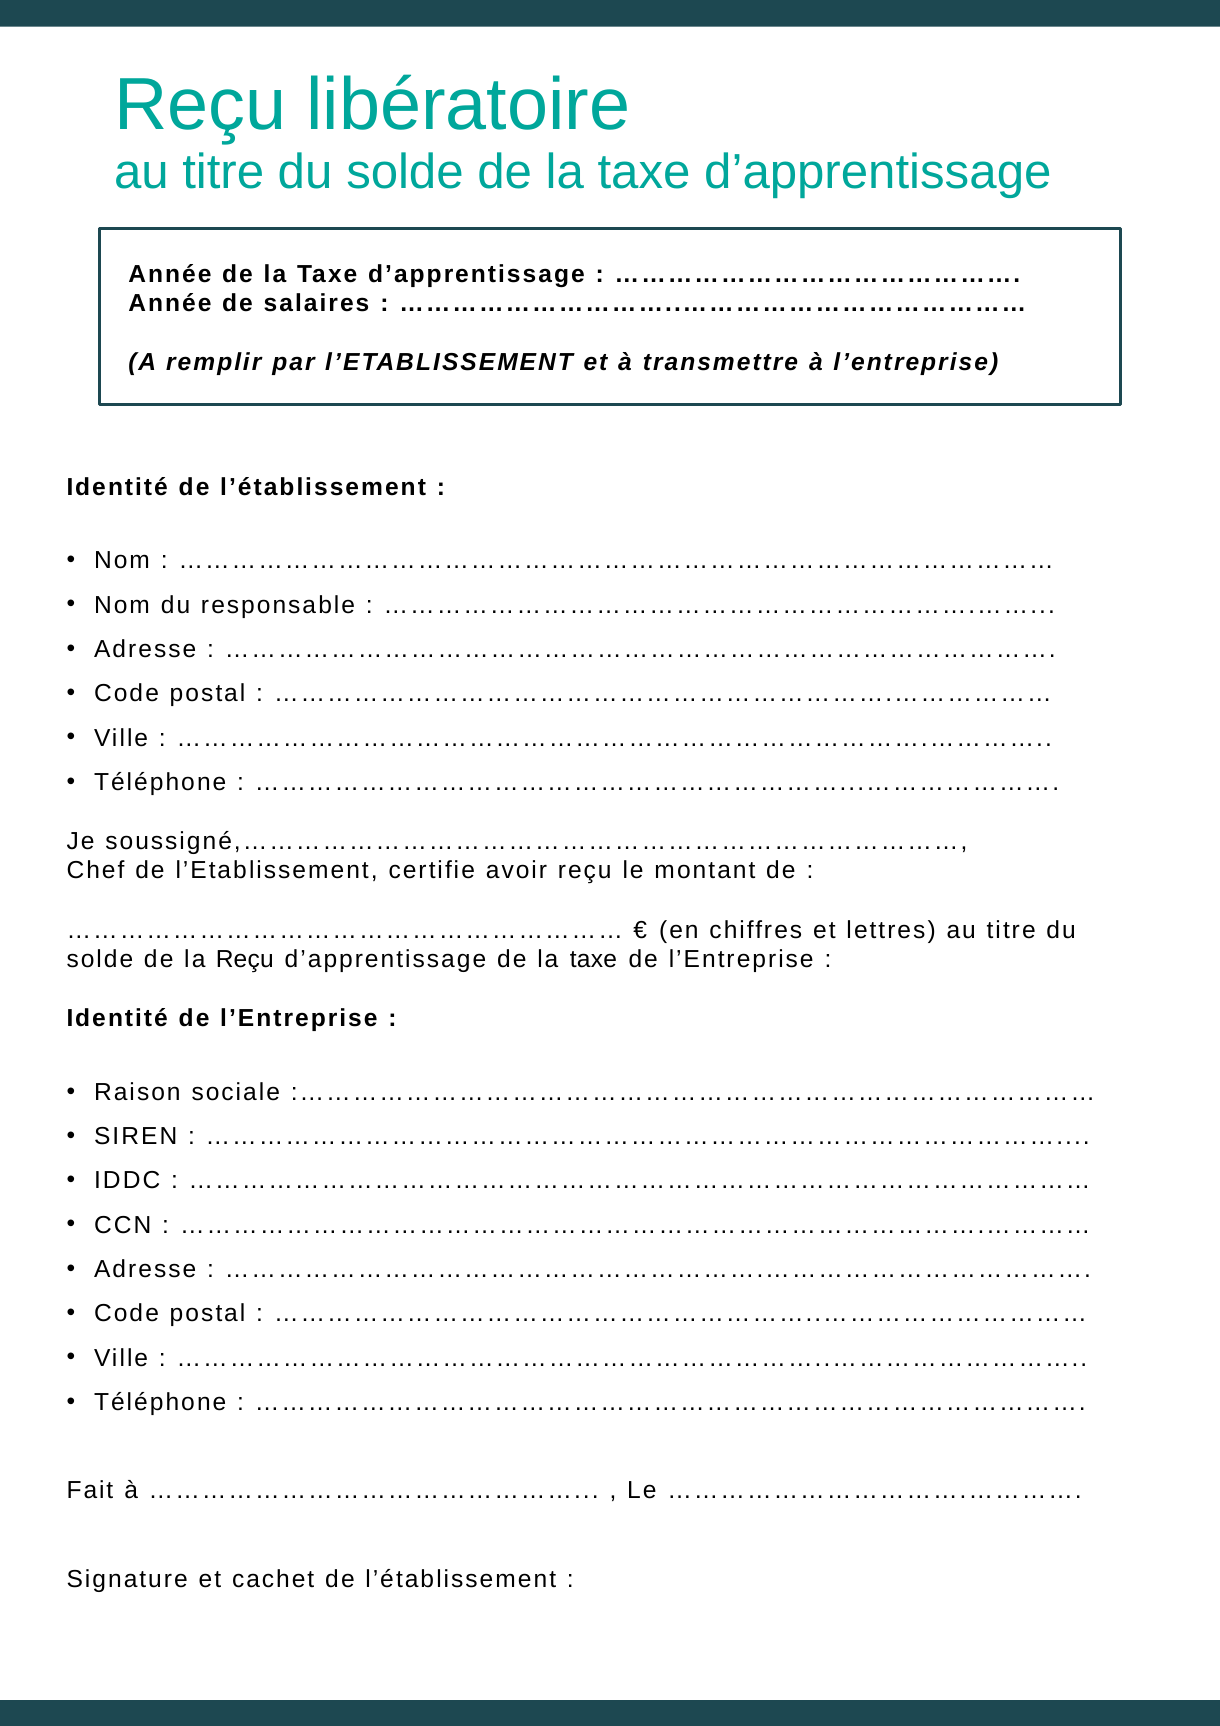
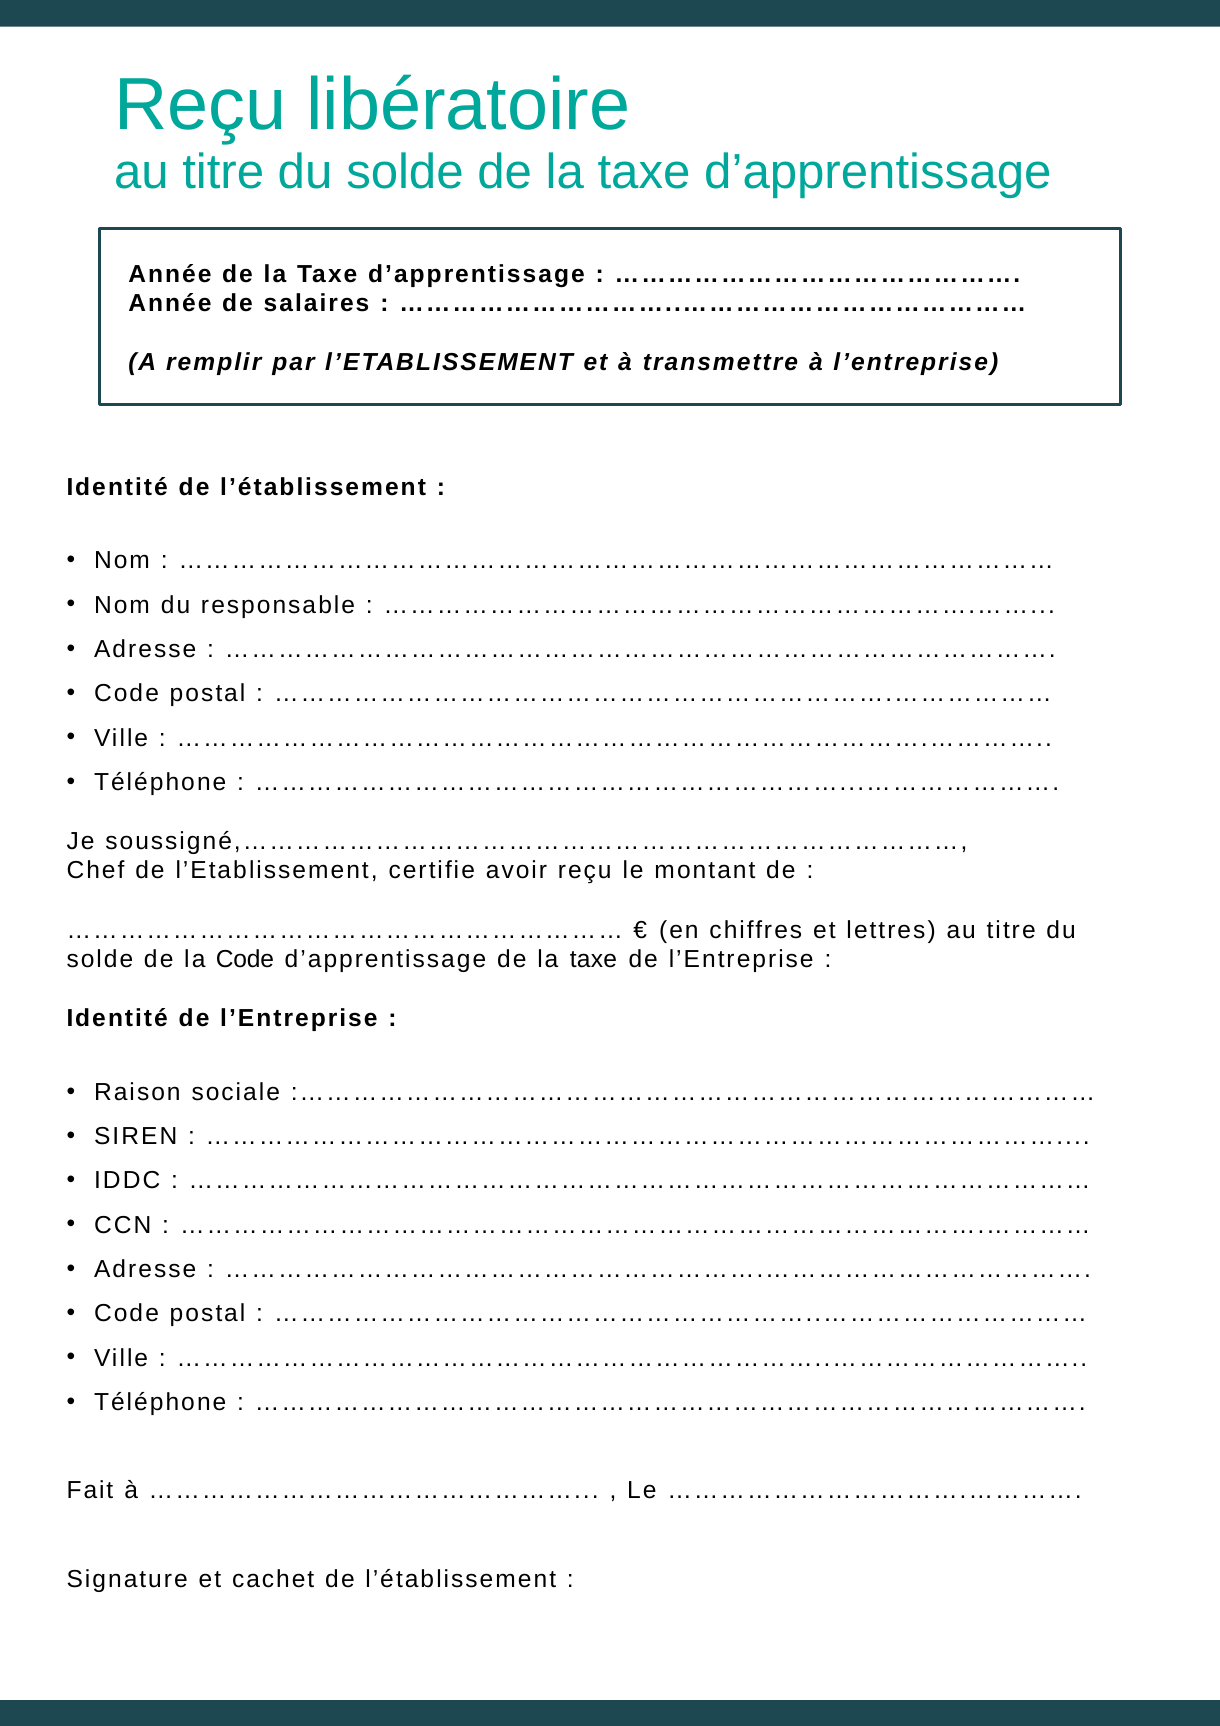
la Reçu: Reçu -> Code
